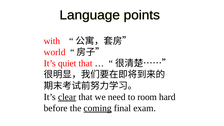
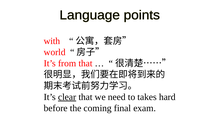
quiet: quiet -> from
room: room -> takes
coming underline: present -> none
